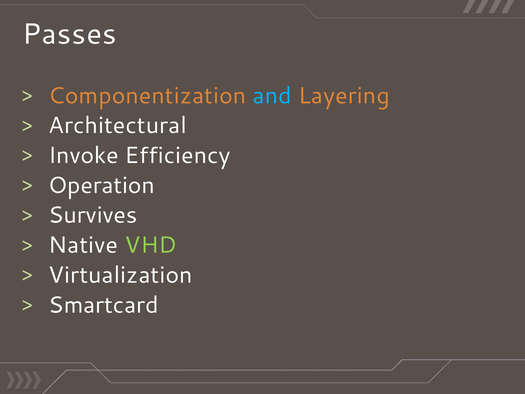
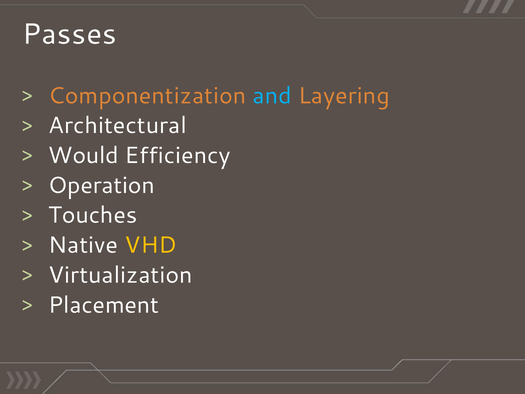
Invoke: Invoke -> Would
Survives: Survives -> Touches
VHD colour: light green -> yellow
Smartcard: Smartcard -> Placement
